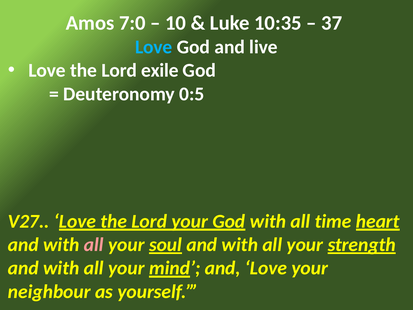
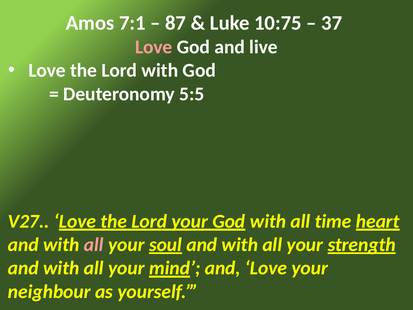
7:0: 7:0 -> 7:1
10: 10 -> 87
10:35: 10:35 -> 10:75
Love at (154, 47) colour: light blue -> pink
Lord exile: exile -> with
0:5: 0:5 -> 5:5
